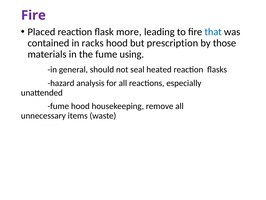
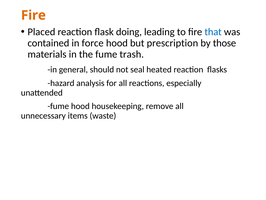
Fire at (33, 15) colour: purple -> orange
more: more -> doing
racks: racks -> force
using: using -> trash
